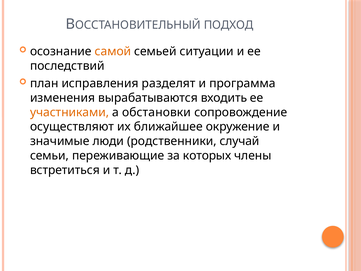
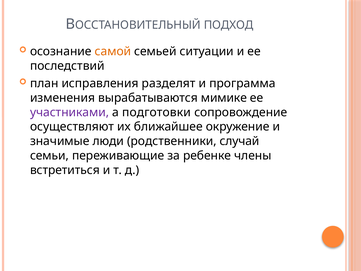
входить: входить -> мимике
участниками colour: orange -> purple
обстановки: обстановки -> подготовки
которых: которых -> ребенке
